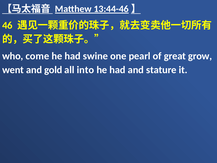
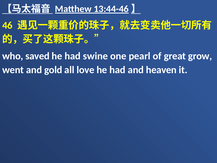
come: come -> saved
into: into -> love
stature: stature -> heaven
